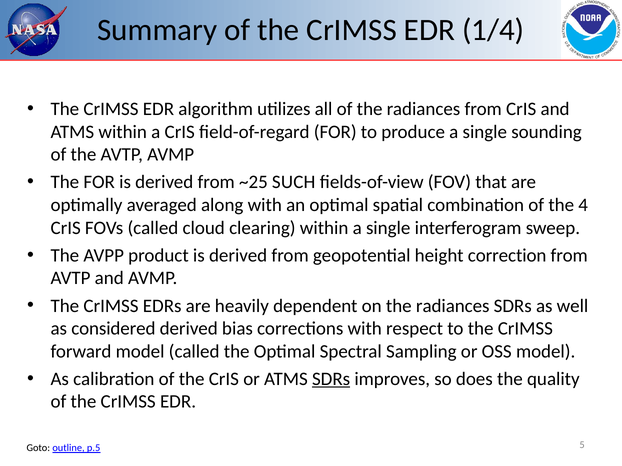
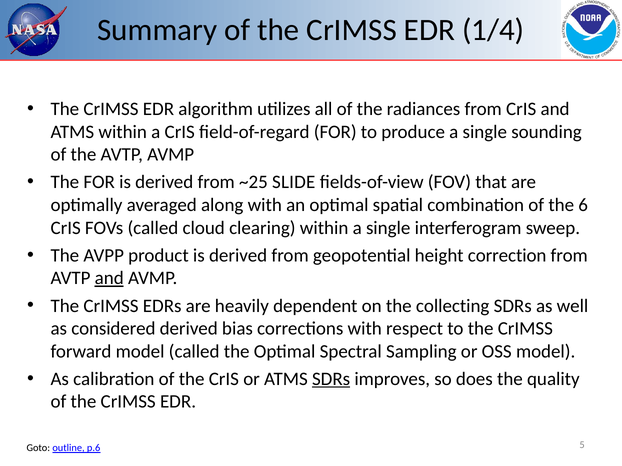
SUCH: SUCH -> SLIDE
4: 4 -> 6
and at (109, 278) underline: none -> present
on the radiances: radiances -> collecting
p.5: p.5 -> p.6
